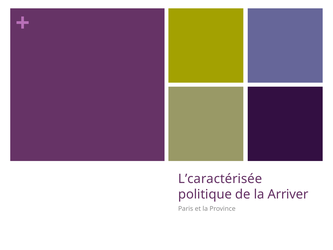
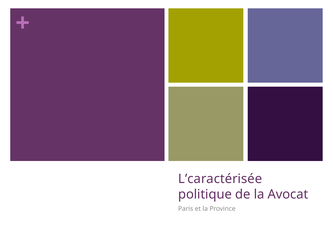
Arriver: Arriver -> Avocat
